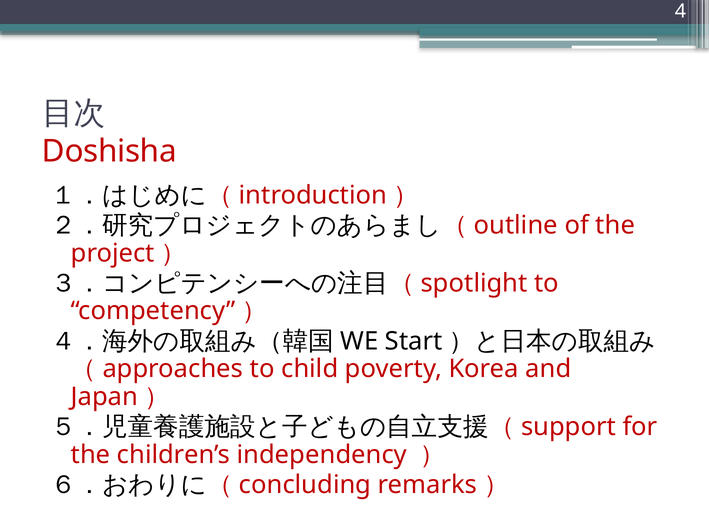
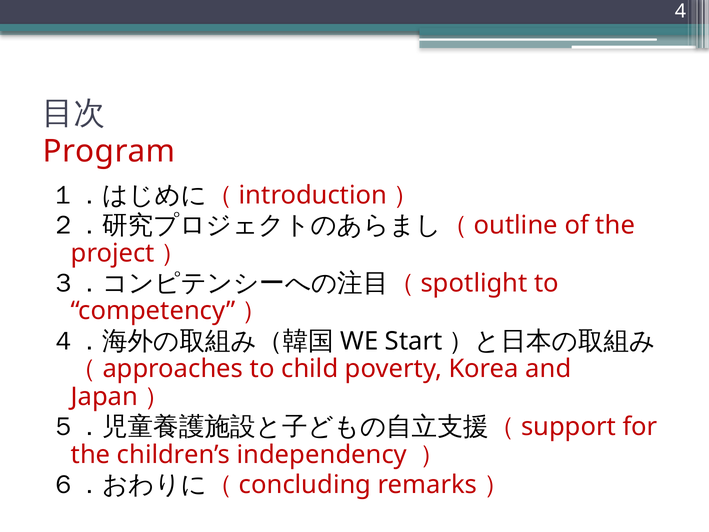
Doshisha: Doshisha -> Program
